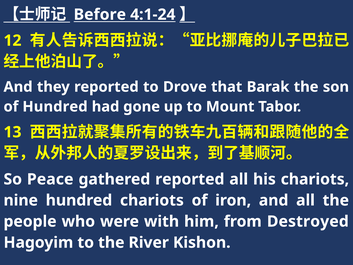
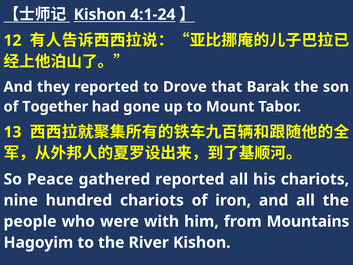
Before at (100, 15): Before -> Kishon
of Hundred: Hundred -> Together
Destroyed: Destroyed -> Mountains
